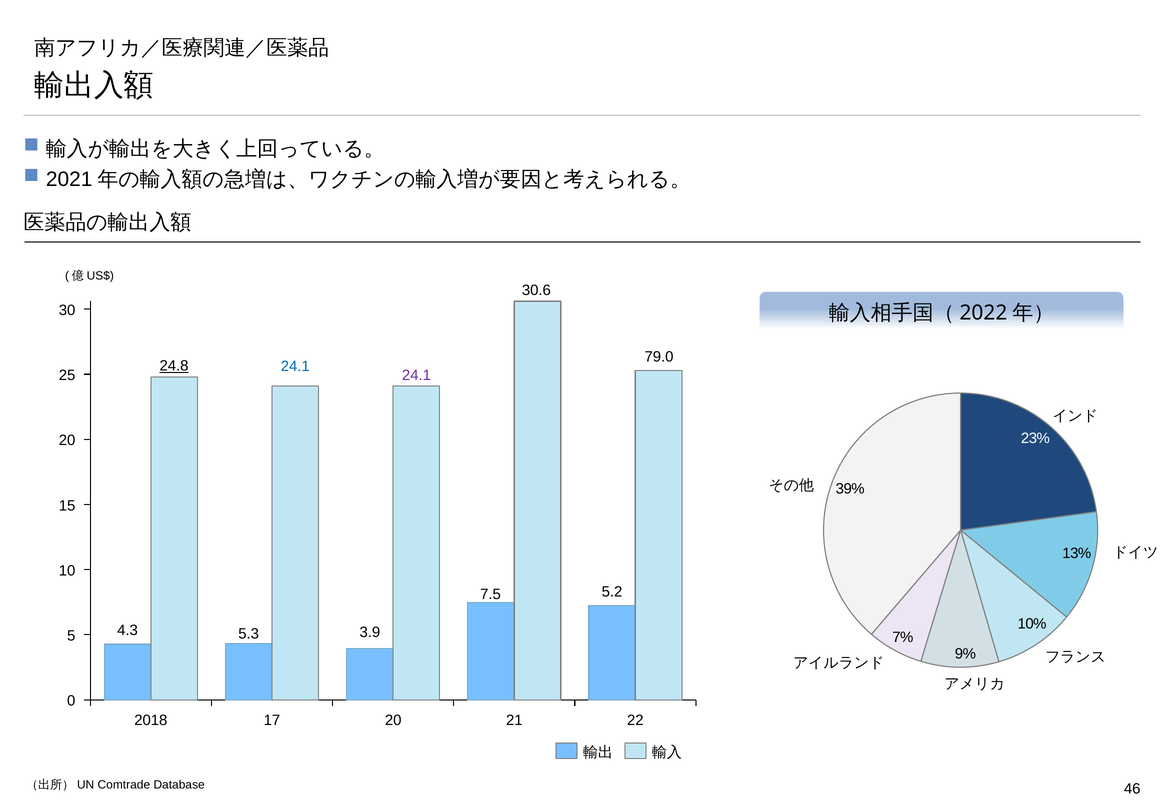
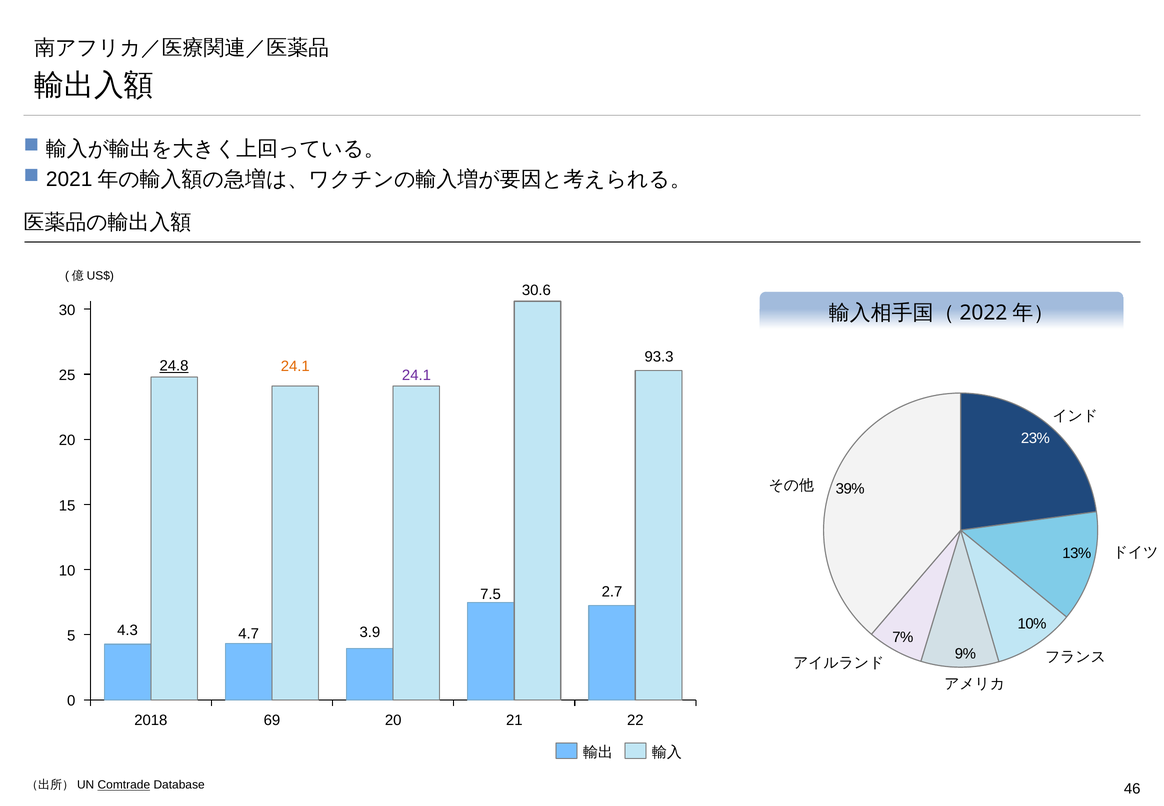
79.0: 79.0 -> 93.3
24.1 at (295, 366) colour: blue -> orange
5.2: 5.2 -> 2.7
5.3: 5.3 -> 4.7
17: 17 -> 69
Comtrade underline: none -> present
